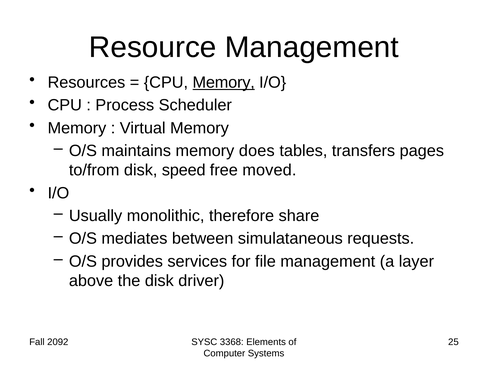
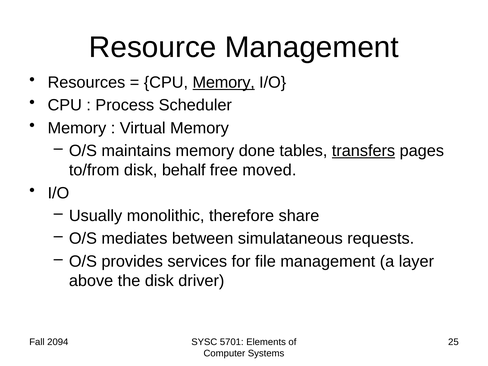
does: does -> done
transfers underline: none -> present
speed: speed -> behalf
2092: 2092 -> 2094
3368: 3368 -> 5701
